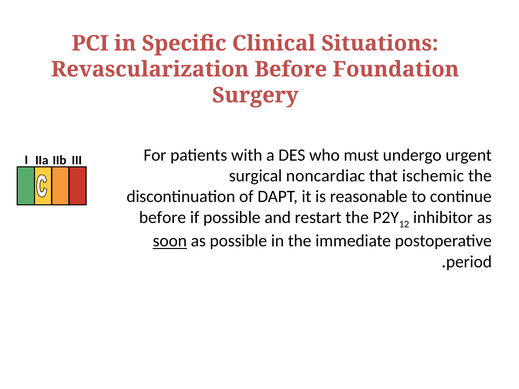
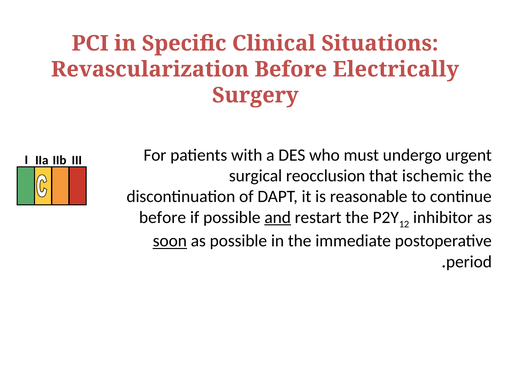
Foundation: Foundation -> Electrically
noncardiac: noncardiac -> reocclusion
and underline: none -> present
